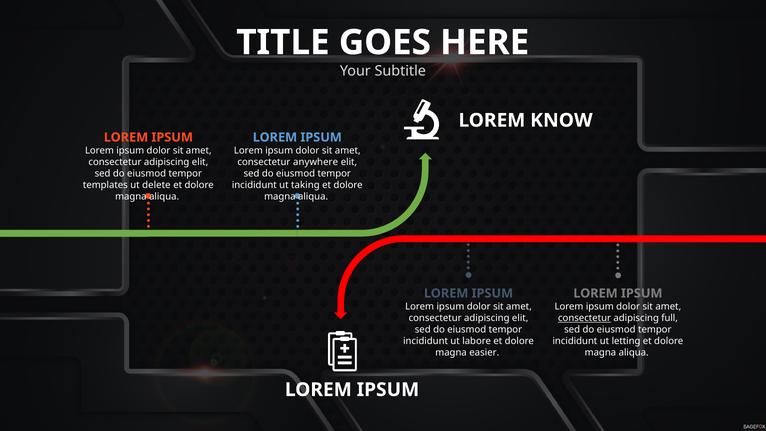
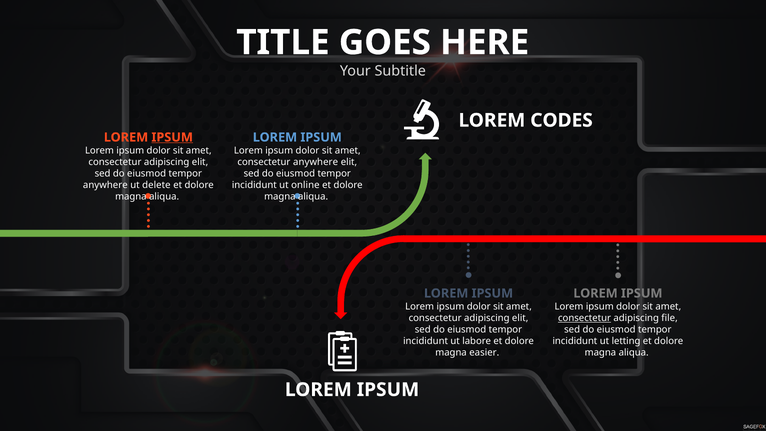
KNOW: KNOW -> CODES
IPSUM at (172, 137) underline: none -> present
templates at (105, 185): templates -> anywhere
taking: taking -> online
full: full -> file
